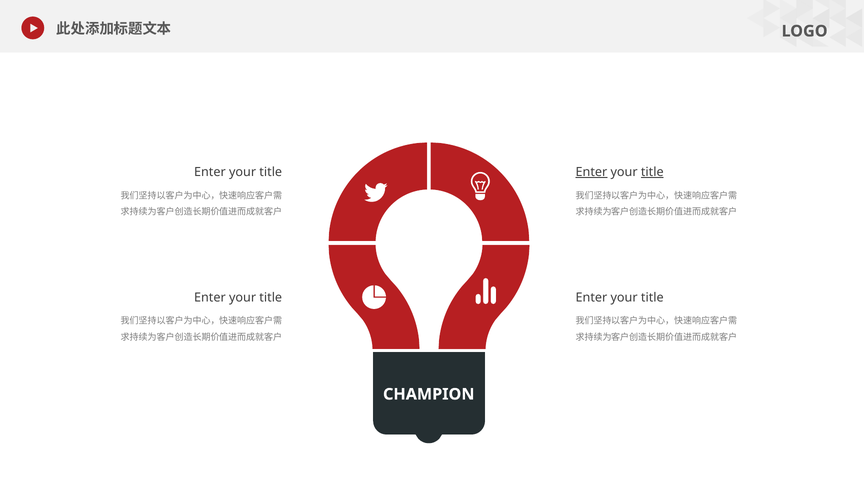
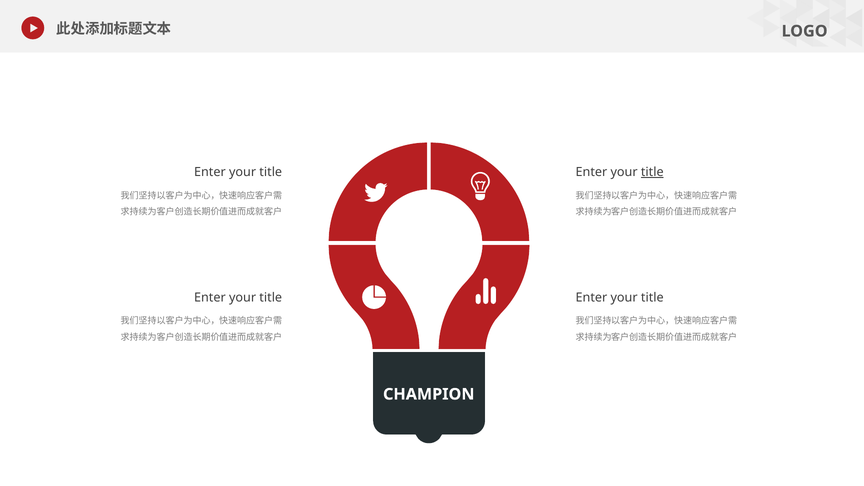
Enter at (591, 172) underline: present -> none
